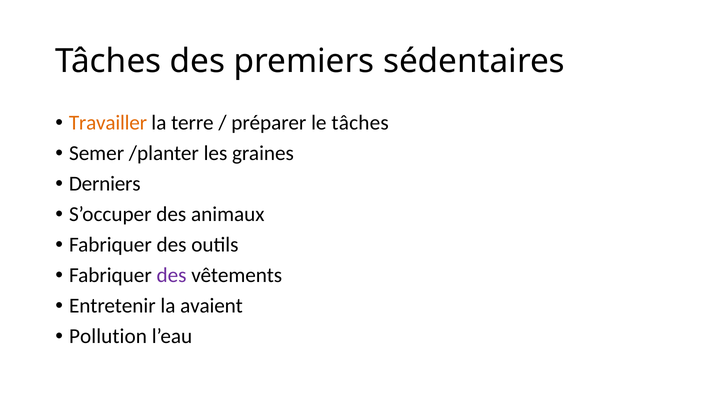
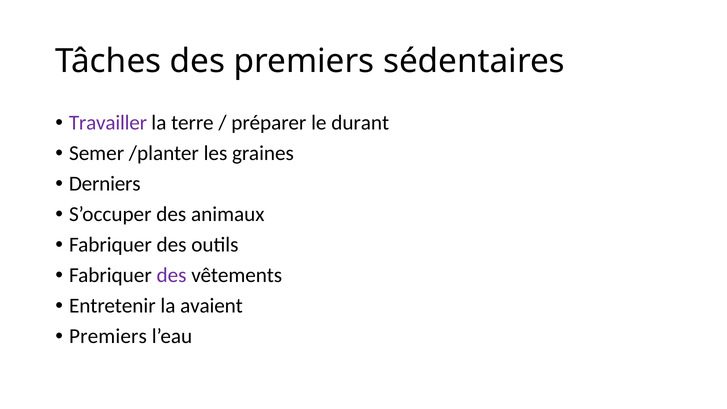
Travailler colour: orange -> purple
le tâches: tâches -> durant
Pollution at (108, 336): Pollution -> Premiers
